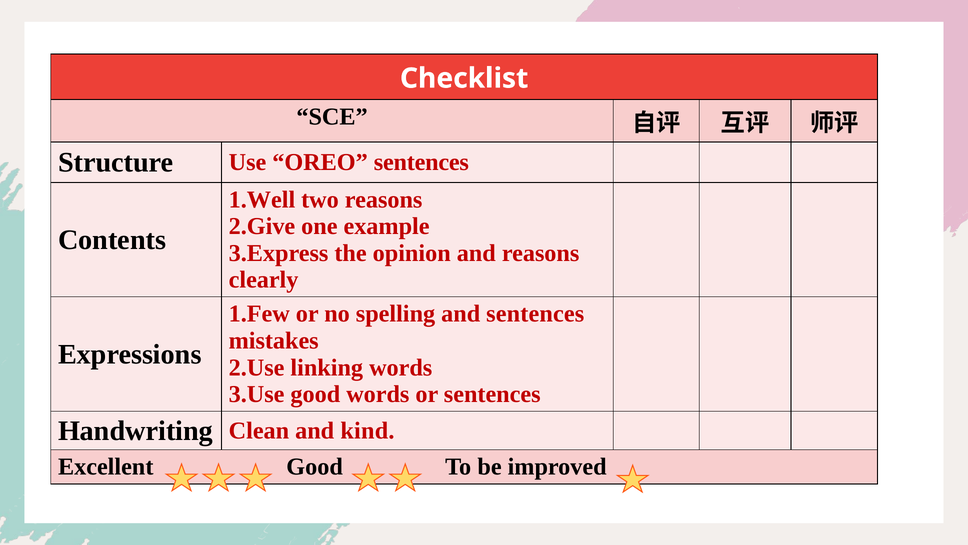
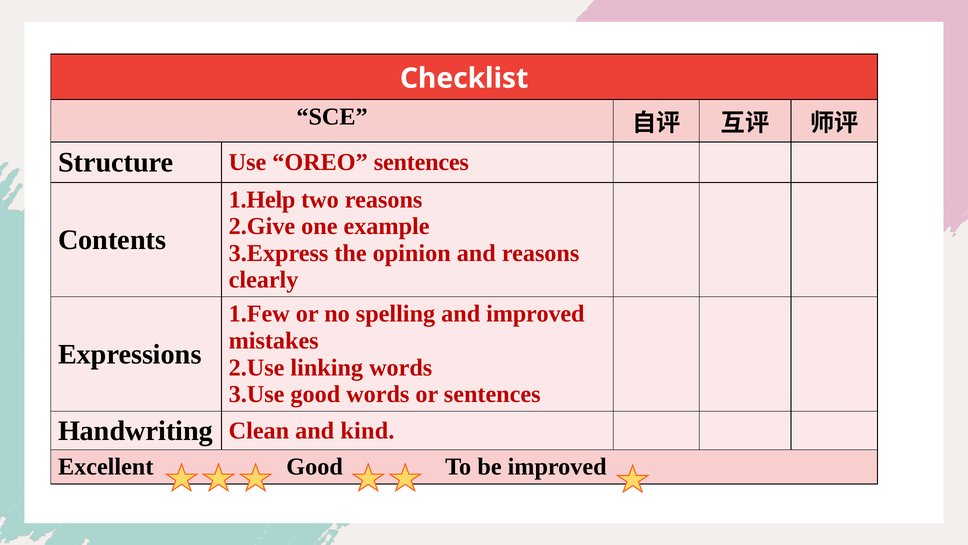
1.Well: 1.Well -> 1.Help
and sentences: sentences -> improved
